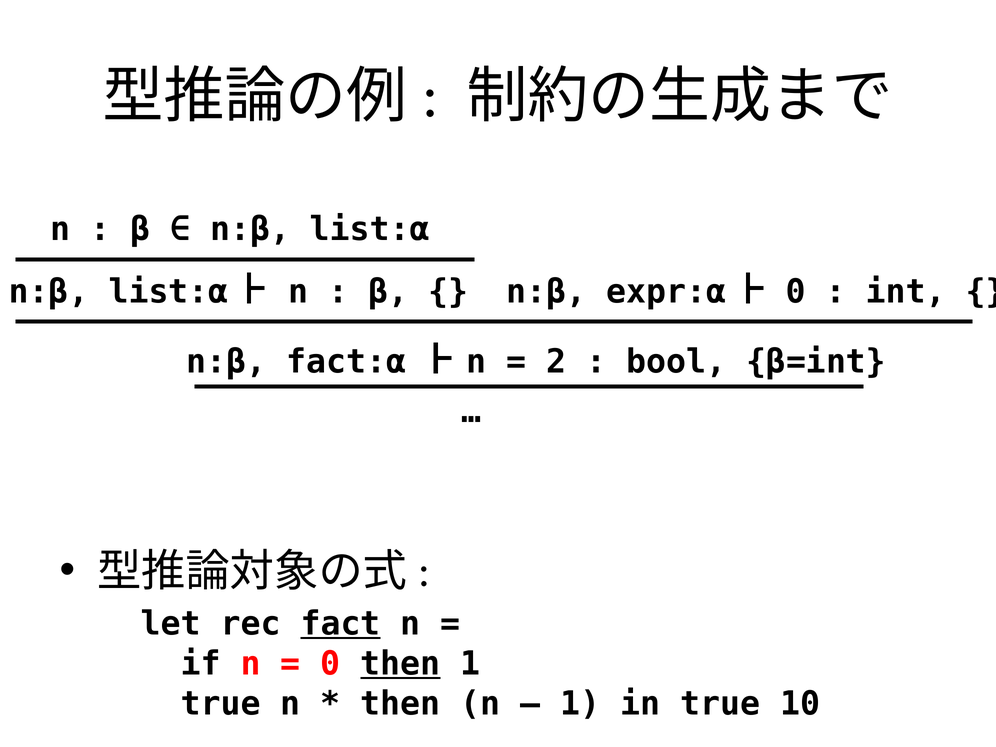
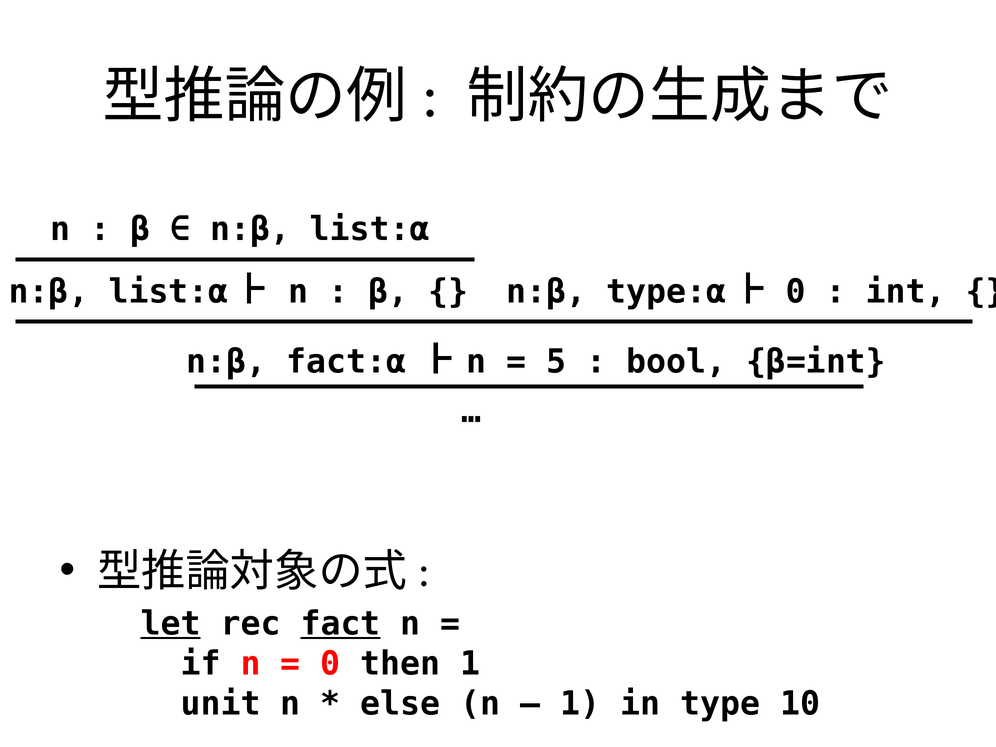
expr:α: expr:α -> type:α
2: 2 -> 5
let underline: none -> present
then at (400, 664) underline: present -> none
true at (221, 704): true -> unit
then at (400, 704): then -> else
in true: true -> type
